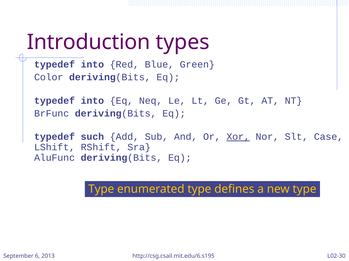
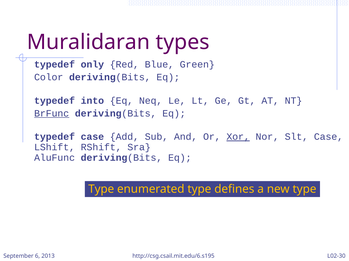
Introduction: Introduction -> Muralidaran
into at (92, 65): into -> only
BrFunc underline: none -> present
typedef such: such -> case
